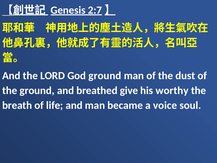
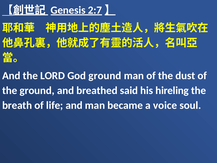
give: give -> said
worthy: worthy -> hireling
